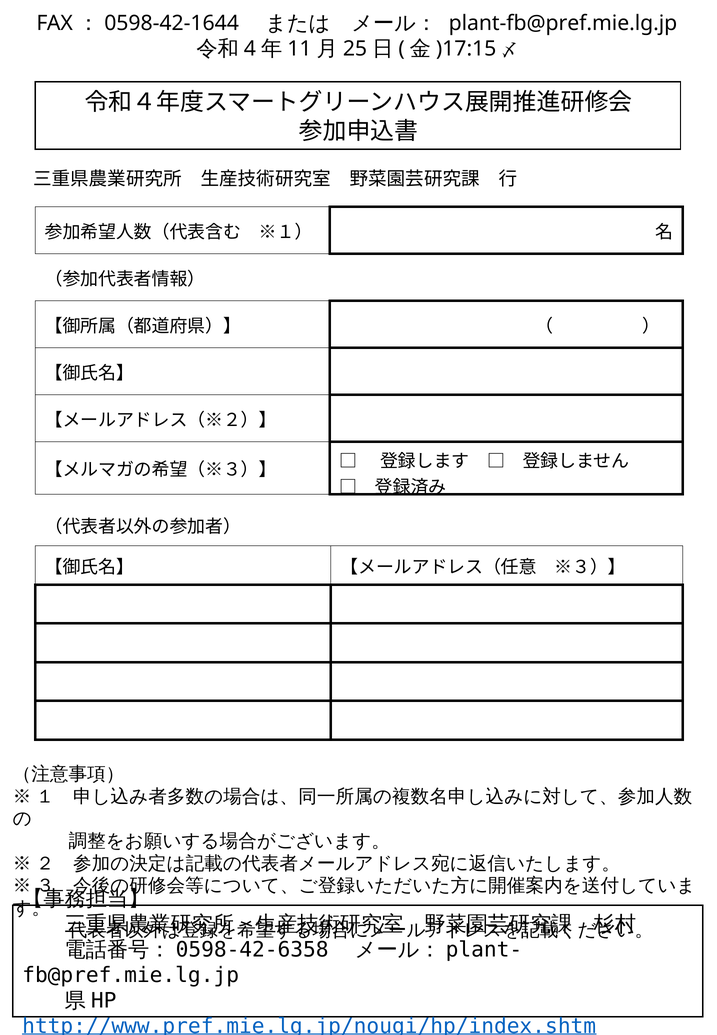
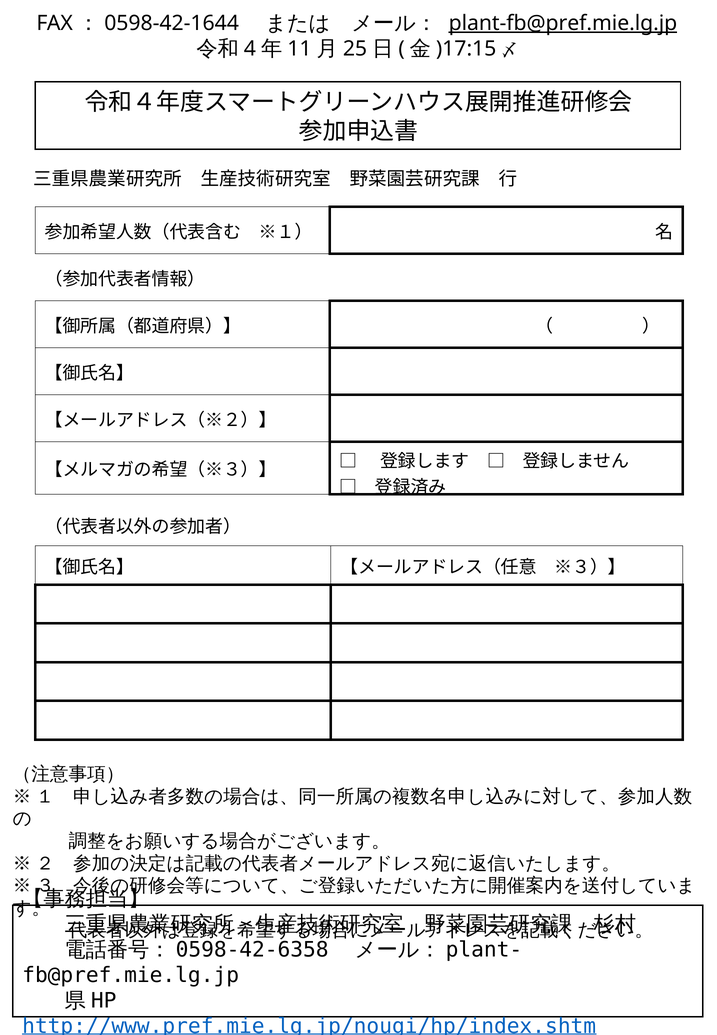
plant-fb@pref.mie.lg.jp underline: none -> present
